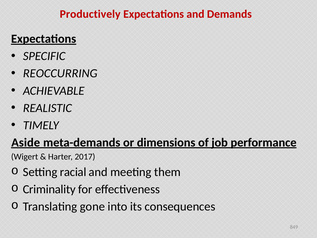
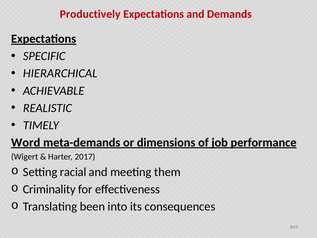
REOCCURRING: REOCCURRING -> HIERARCHICAL
Aside: Aside -> Word
gone: gone -> been
